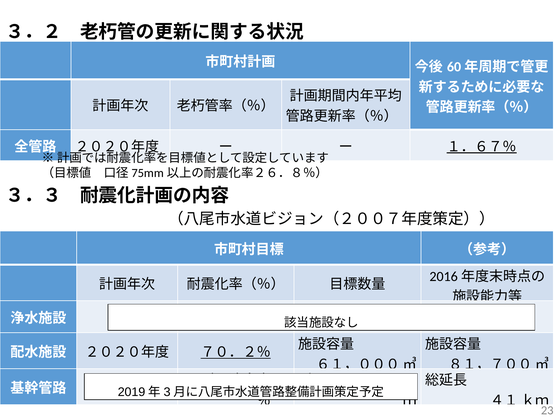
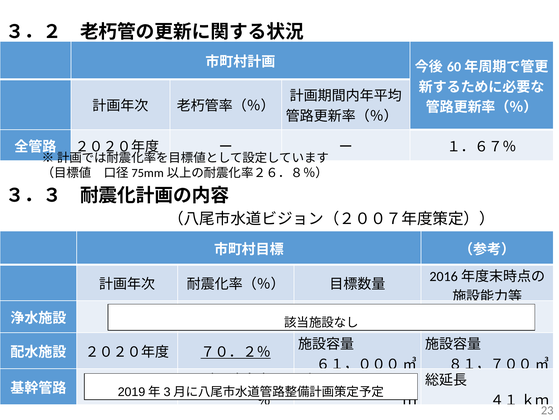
１．６７％ underline: present -> none
